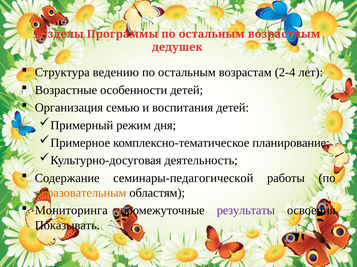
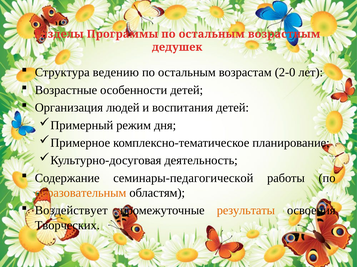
2‐4: 2‐4 -> 2‐0
семью: семью -> людей
Мониторинга: Мониторинга -> Воздействует
результаты colour: purple -> orange
Показывать: Показывать -> Творческих
